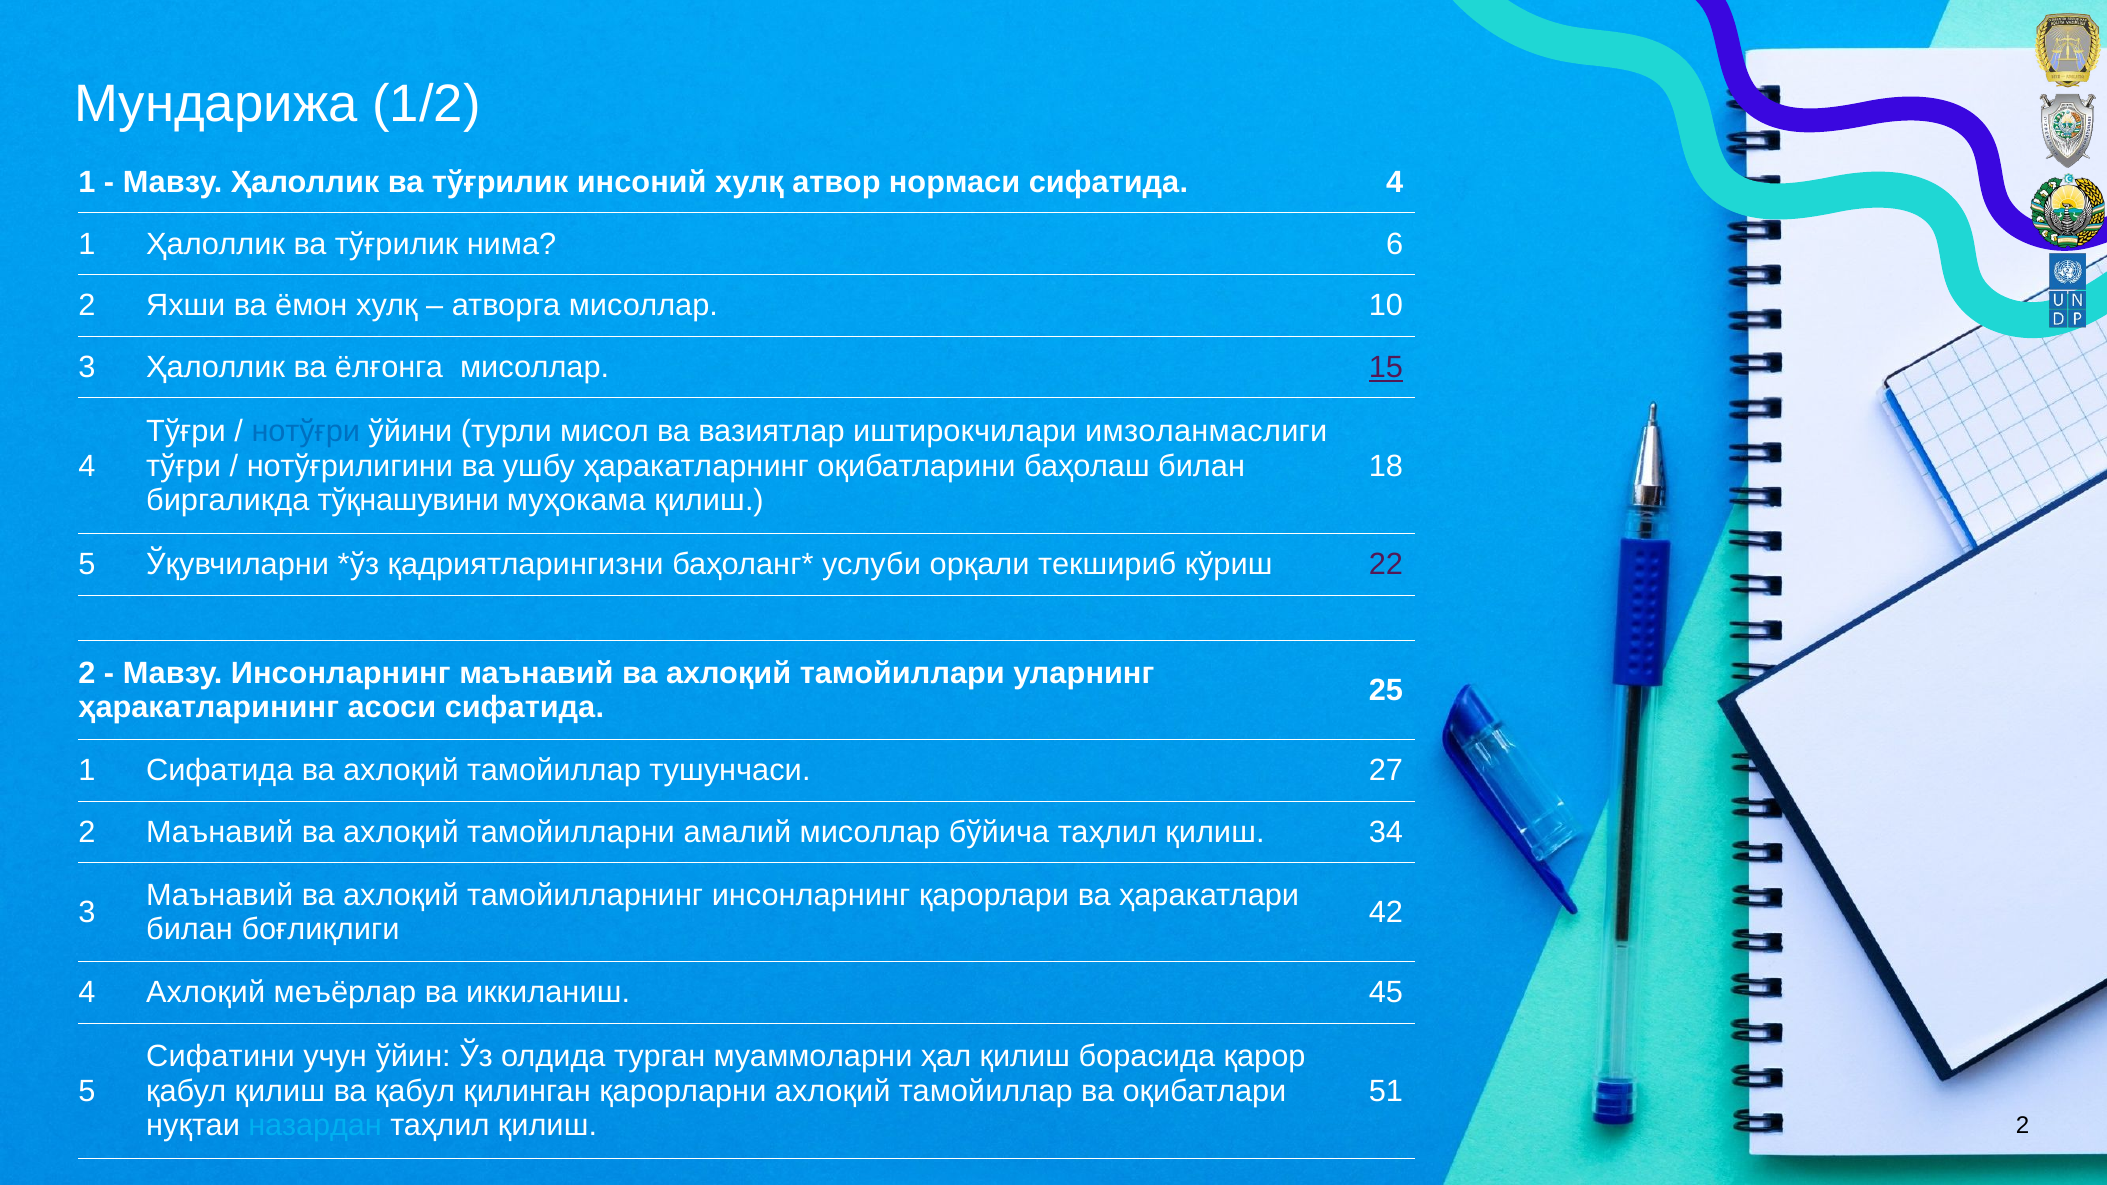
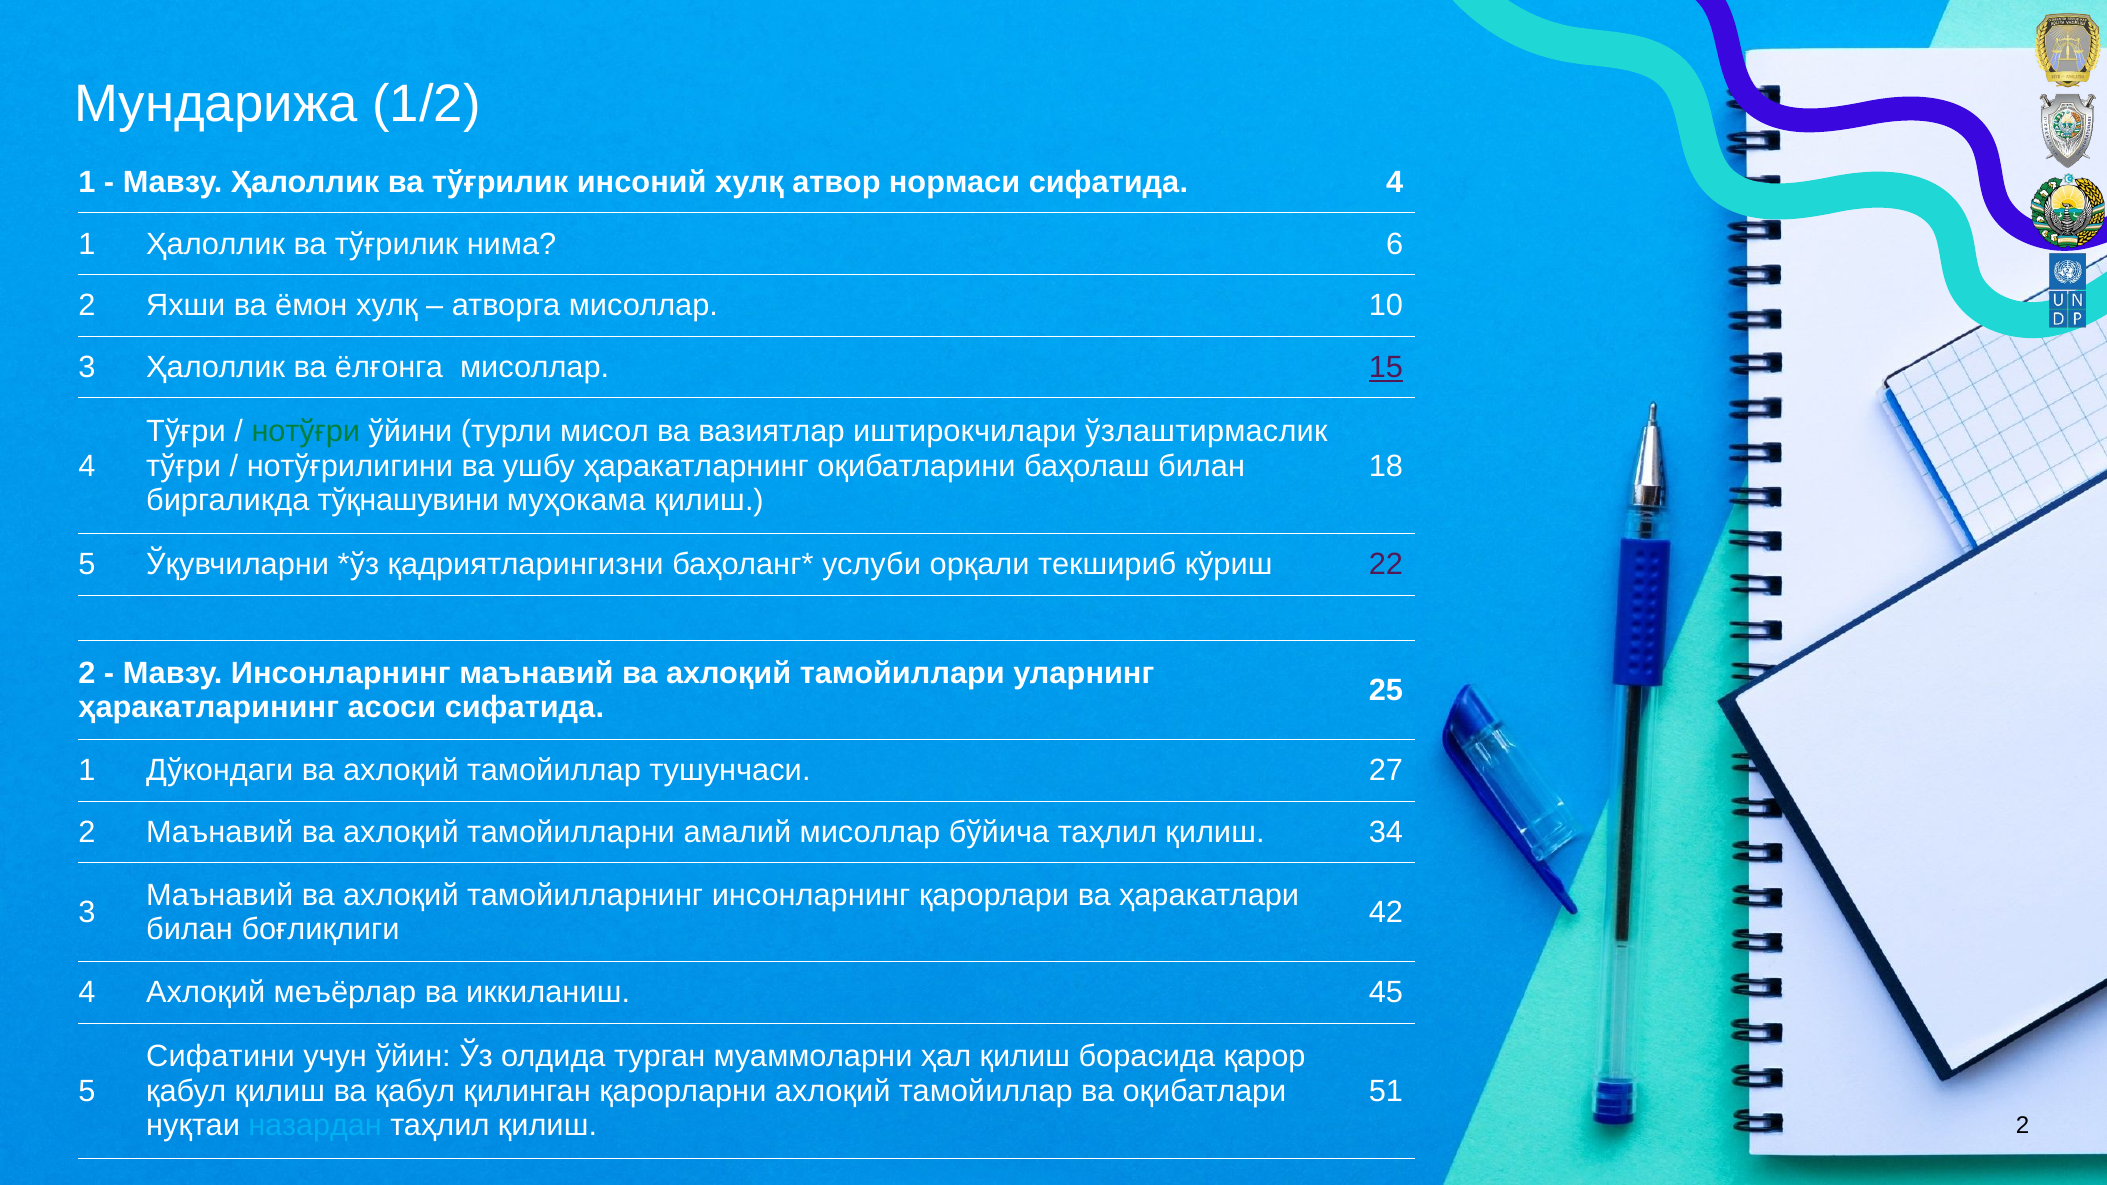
нотўғри colour: blue -> green
имзоланмаслиги: имзоланмаслиги -> ўзлаштирмаслик
1 Сифатида: Сифатида -> Дўкондаги
